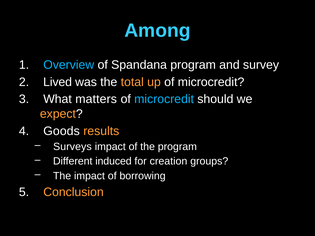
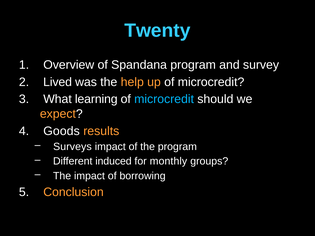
Among: Among -> Twenty
Overview colour: light blue -> white
total: total -> help
matters: matters -> learning
creation: creation -> monthly
